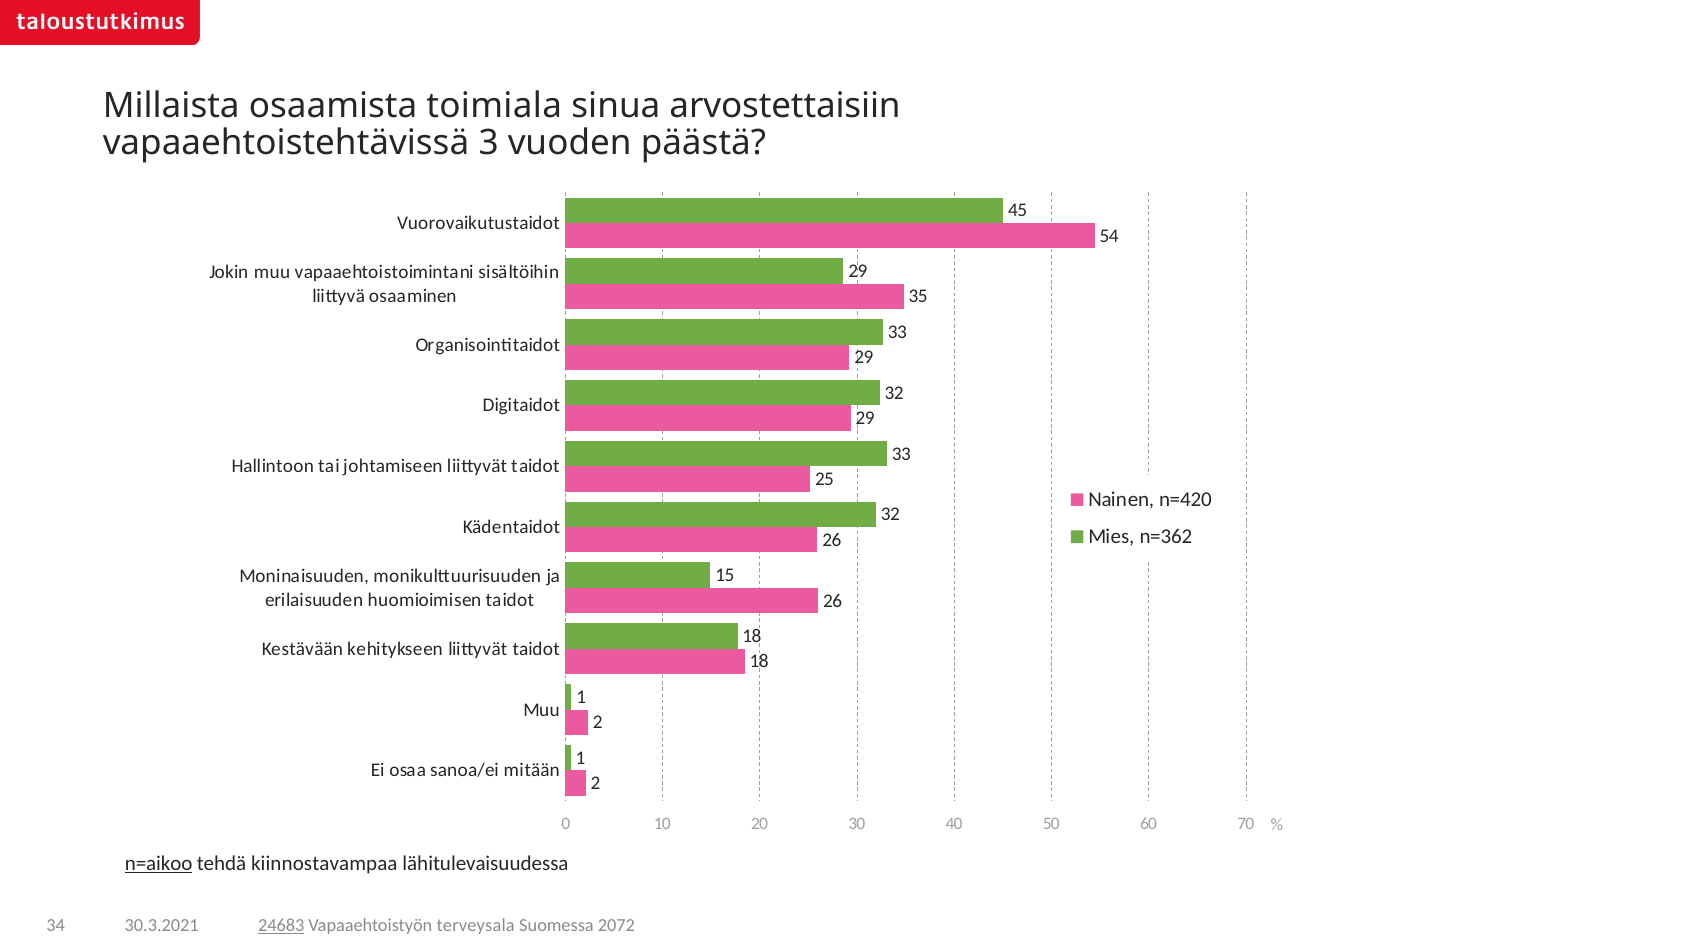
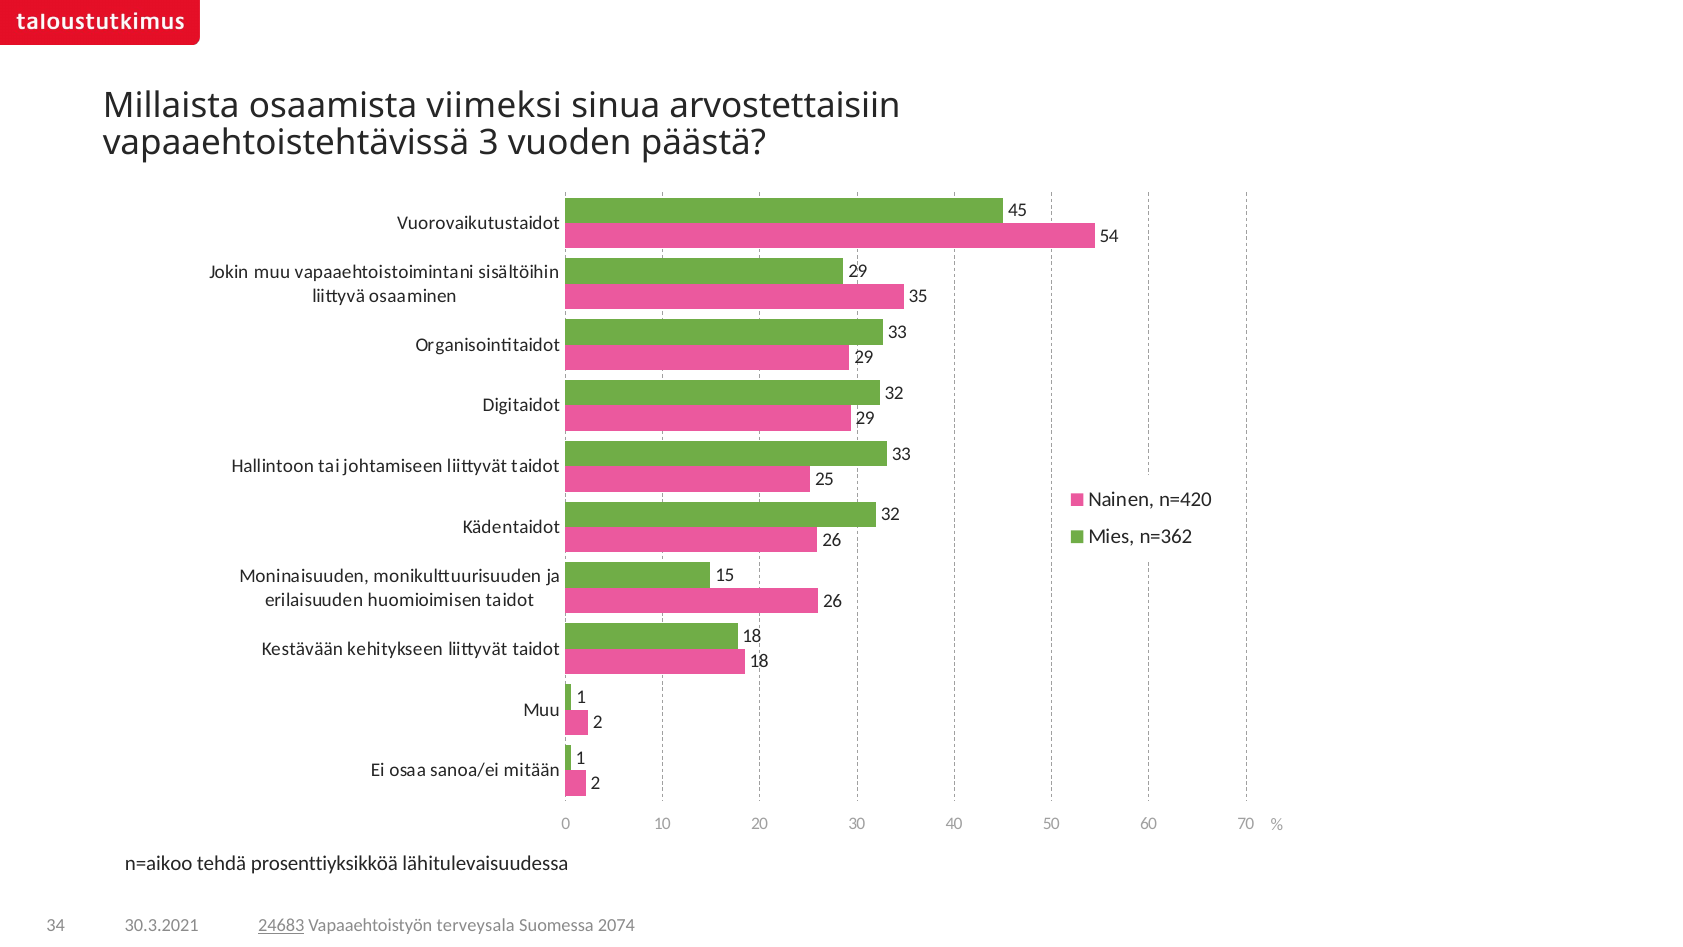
toimiala: toimiala -> viimeksi
n=aikoo underline: present -> none
kiinnostavampaa: kiinnostavampaa -> prosenttiyksikköä
2072: 2072 -> 2074
